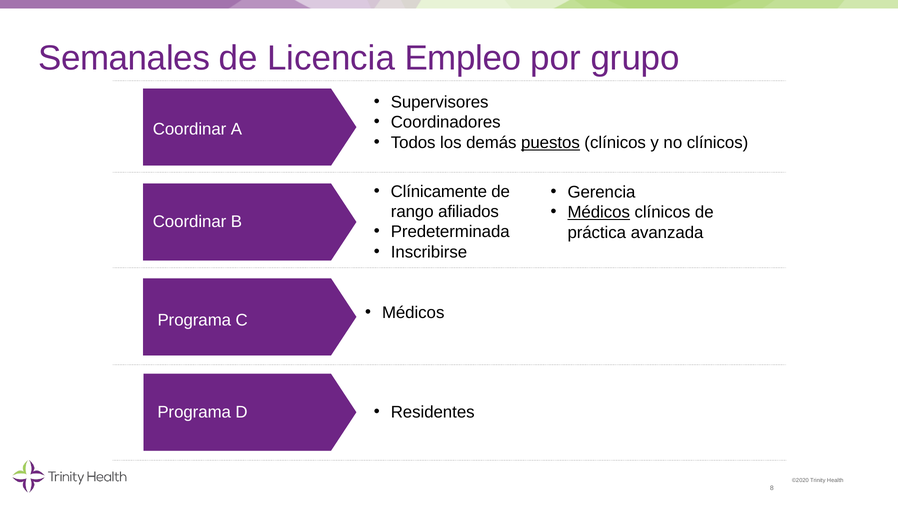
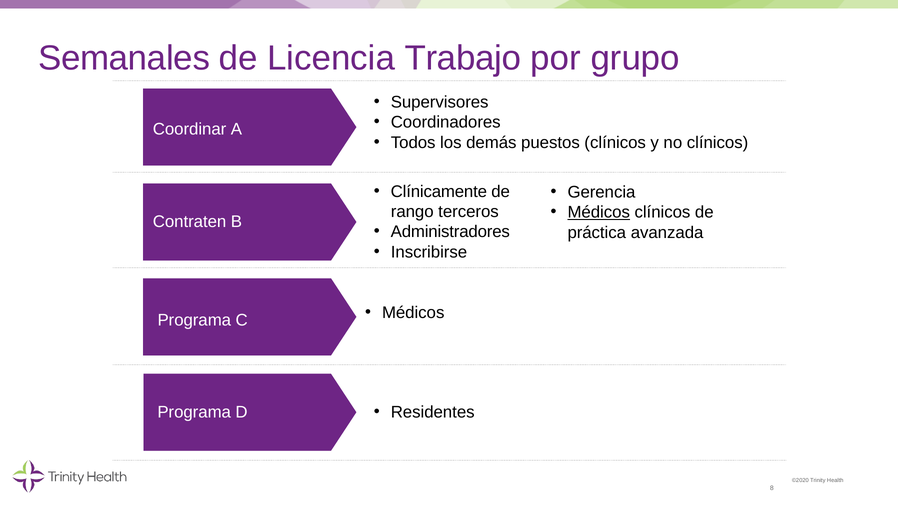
Empleo: Empleo -> Trabajo
puestos underline: present -> none
afiliados: afiliados -> terceros
Coordinar at (190, 222): Coordinar -> Contraten
Predeterminada: Predeterminada -> Administradores
